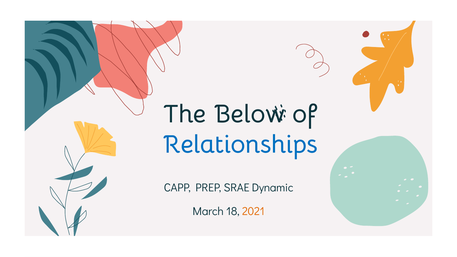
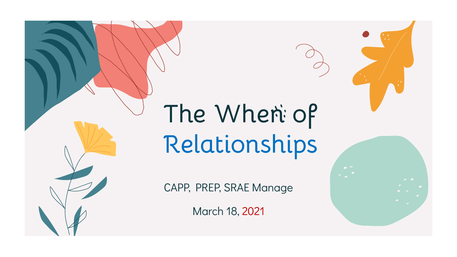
Below: Below -> When
Dynamic: Dynamic -> Manage
2021 colour: orange -> red
